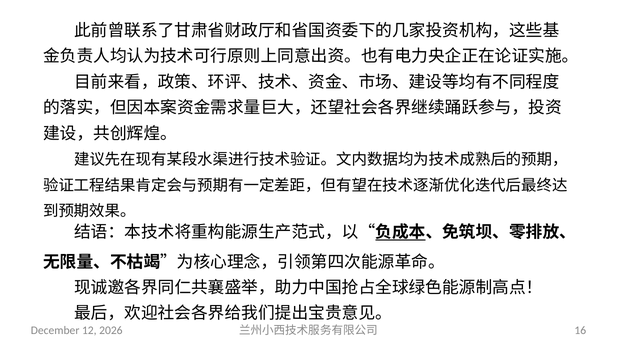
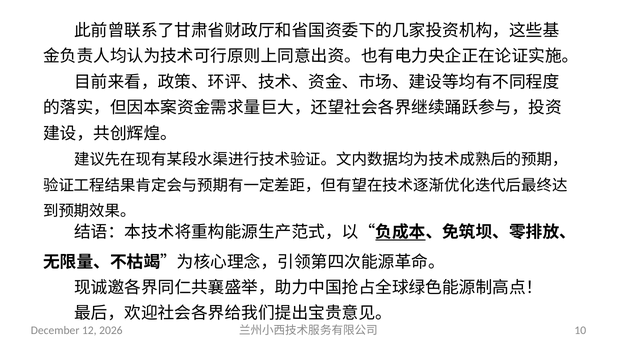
16: 16 -> 10
